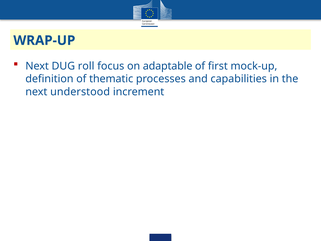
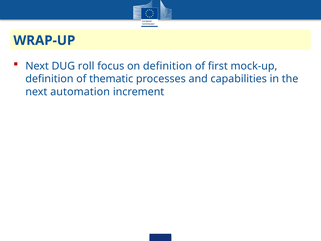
on adaptable: adaptable -> definition
understood: understood -> automation
